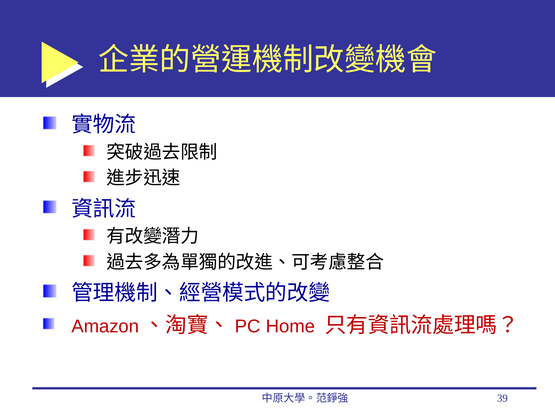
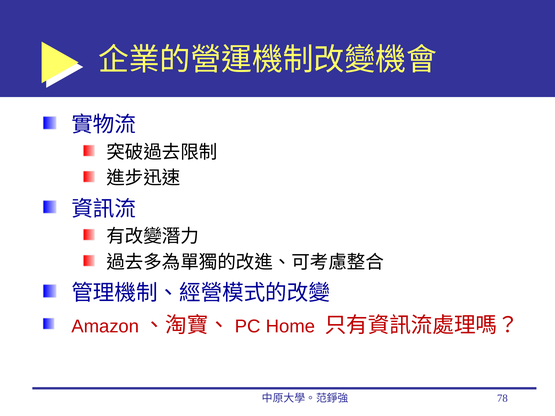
39: 39 -> 78
